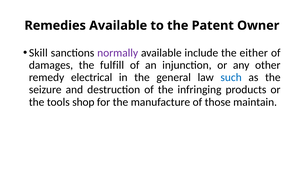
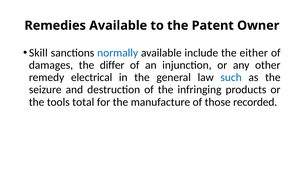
normally colour: purple -> blue
fulfill: fulfill -> differ
shop: shop -> total
maintain: maintain -> recorded
